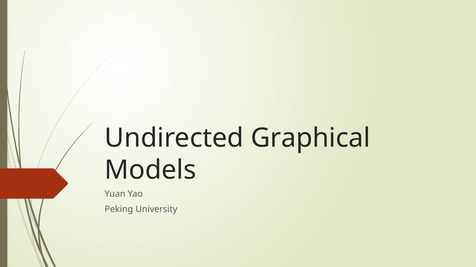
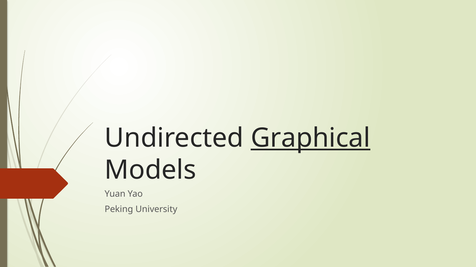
Graphical underline: none -> present
